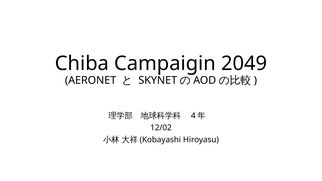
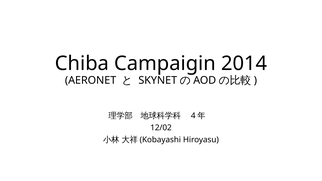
2049: 2049 -> 2014
